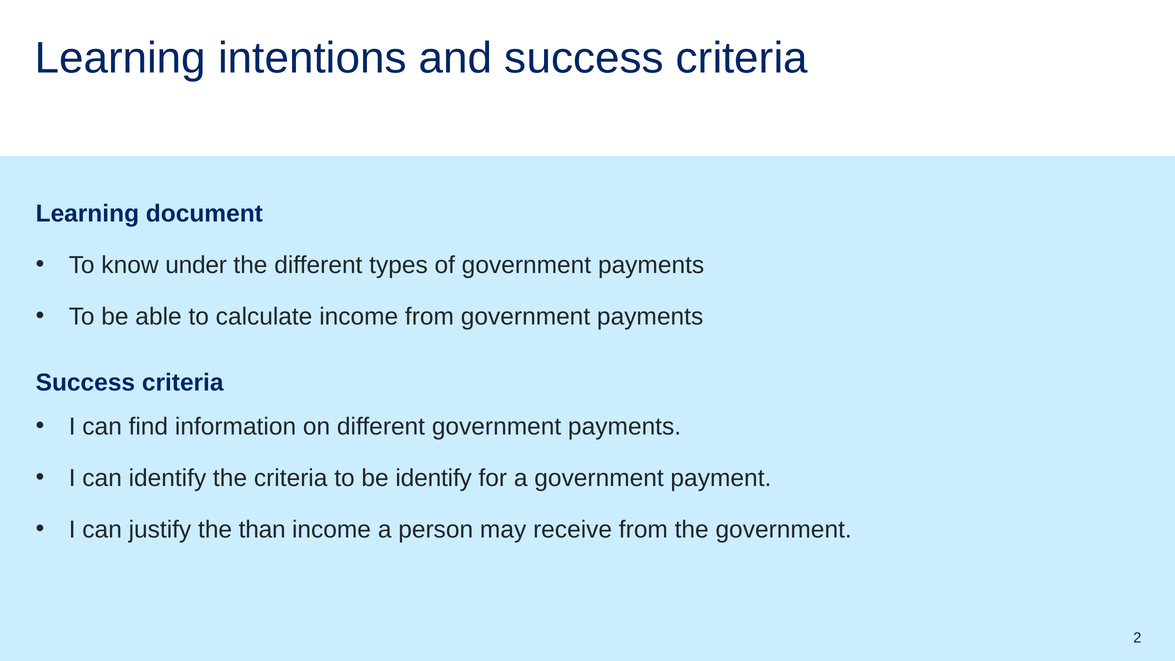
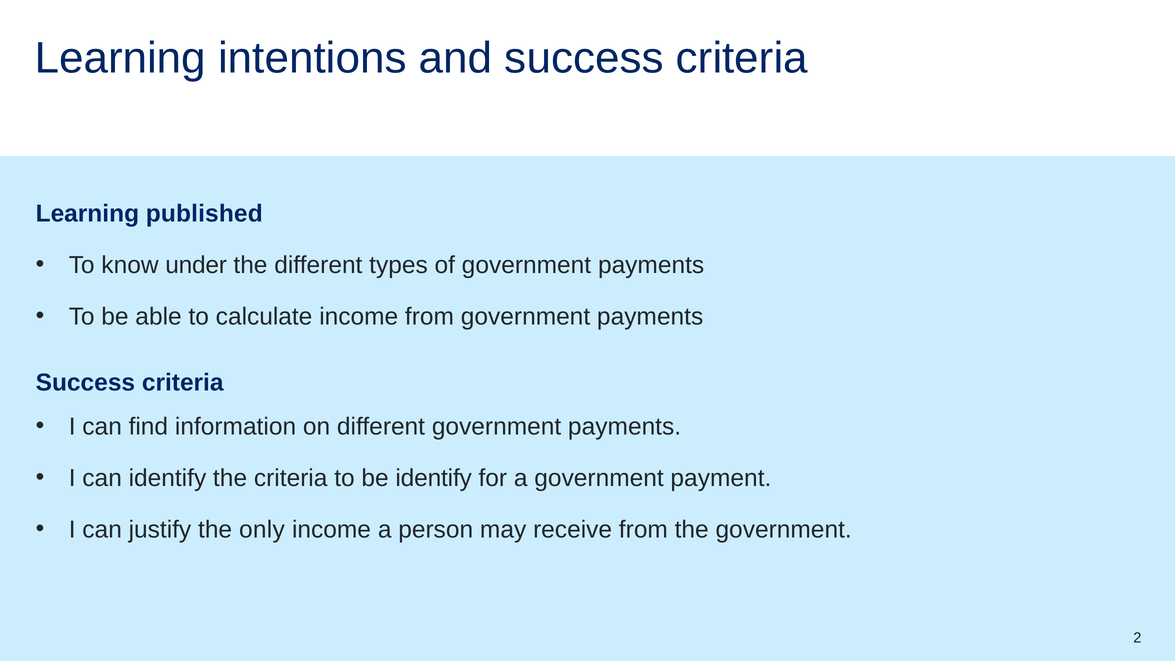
document: document -> published
than: than -> only
